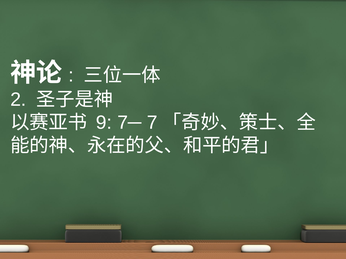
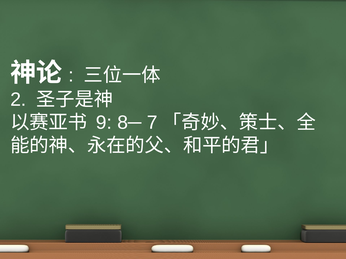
7─: 7─ -> 8─
